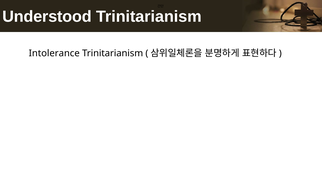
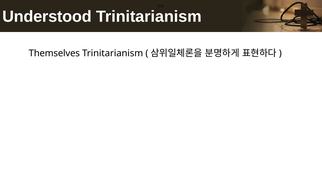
Intolerance: Intolerance -> Themselves
